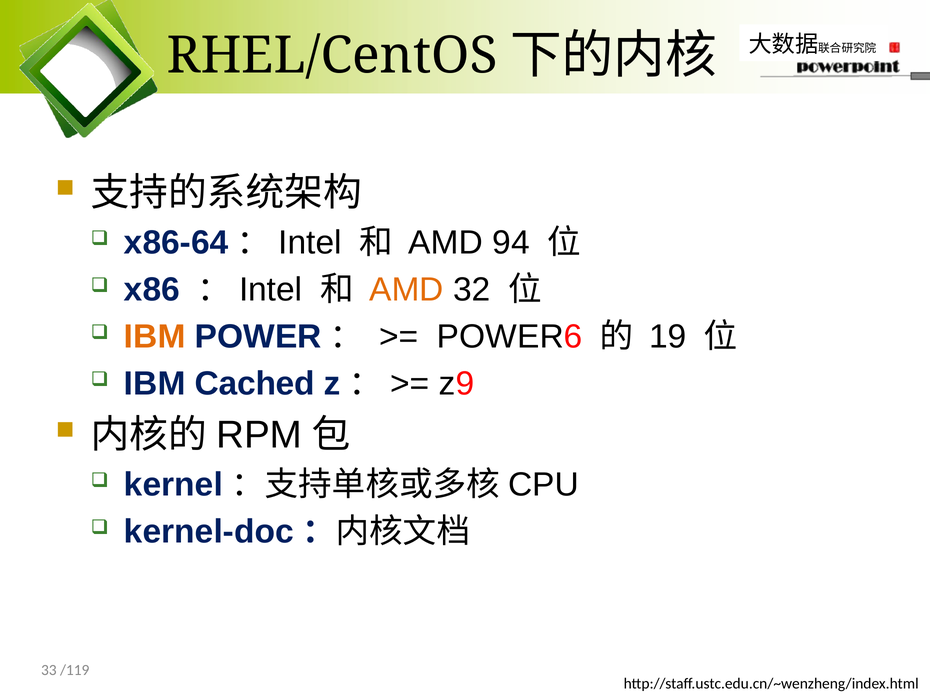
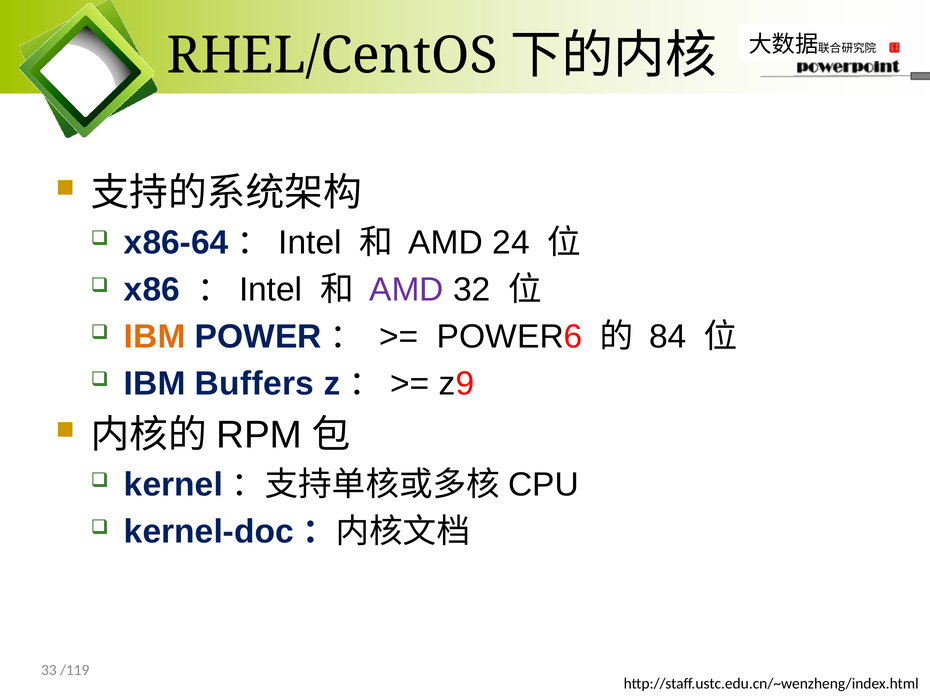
94: 94 -> 24
AMD at (406, 290) colour: orange -> purple
19: 19 -> 84
Cached: Cached -> Buffers
